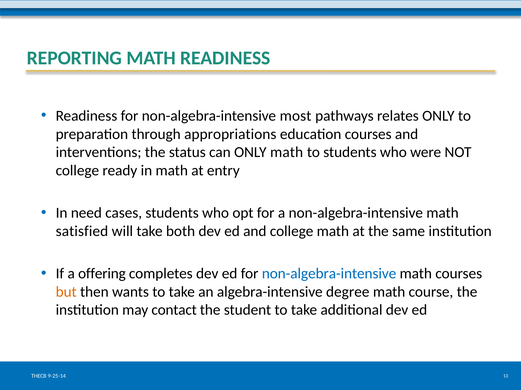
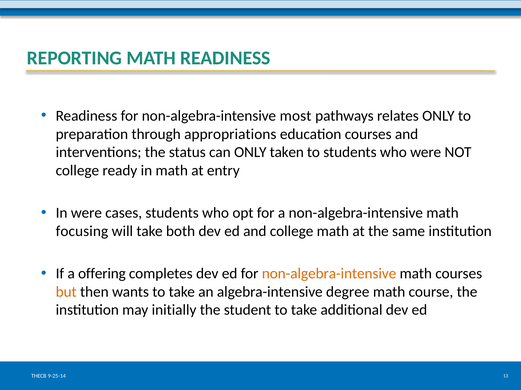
ONLY math: math -> taken
In need: need -> were
satisfied: satisfied -> focusing
non-algebra-intensive at (329, 274) colour: blue -> orange
contact: contact -> initially
